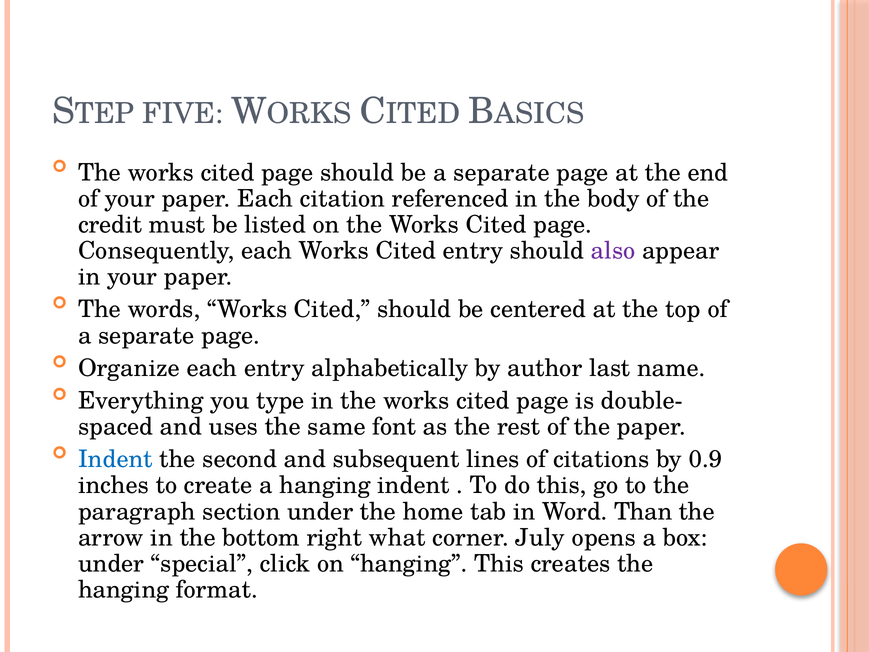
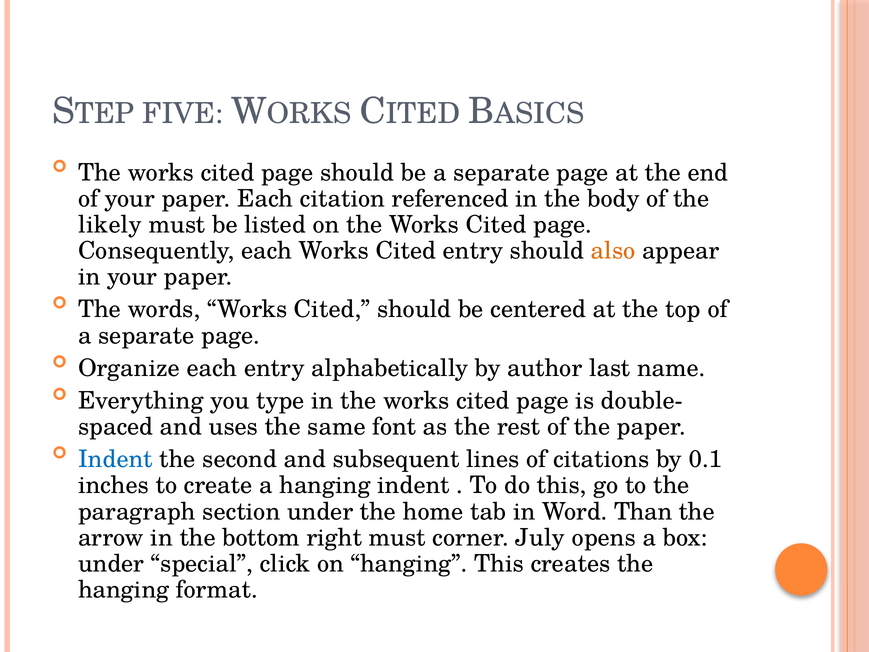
credit: credit -> likely
also colour: purple -> orange
0.9: 0.9 -> 0.1
right what: what -> must
